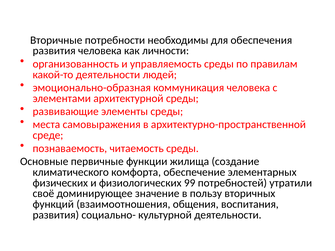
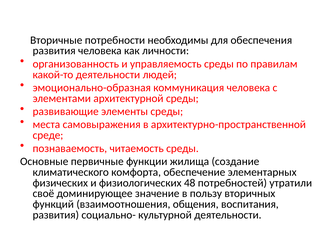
99: 99 -> 48
